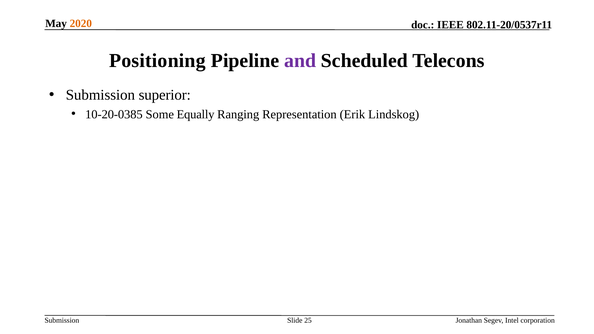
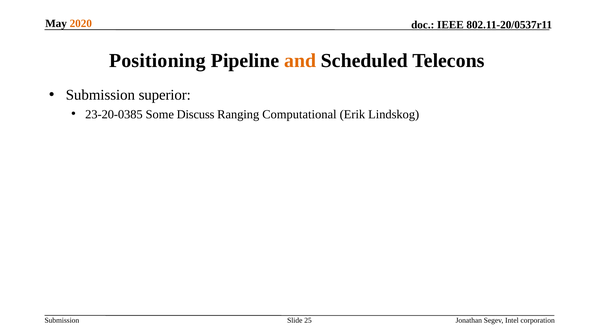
and colour: purple -> orange
10-20-0385: 10-20-0385 -> 23-20-0385
Equally: Equally -> Discuss
Representation: Representation -> Computational
